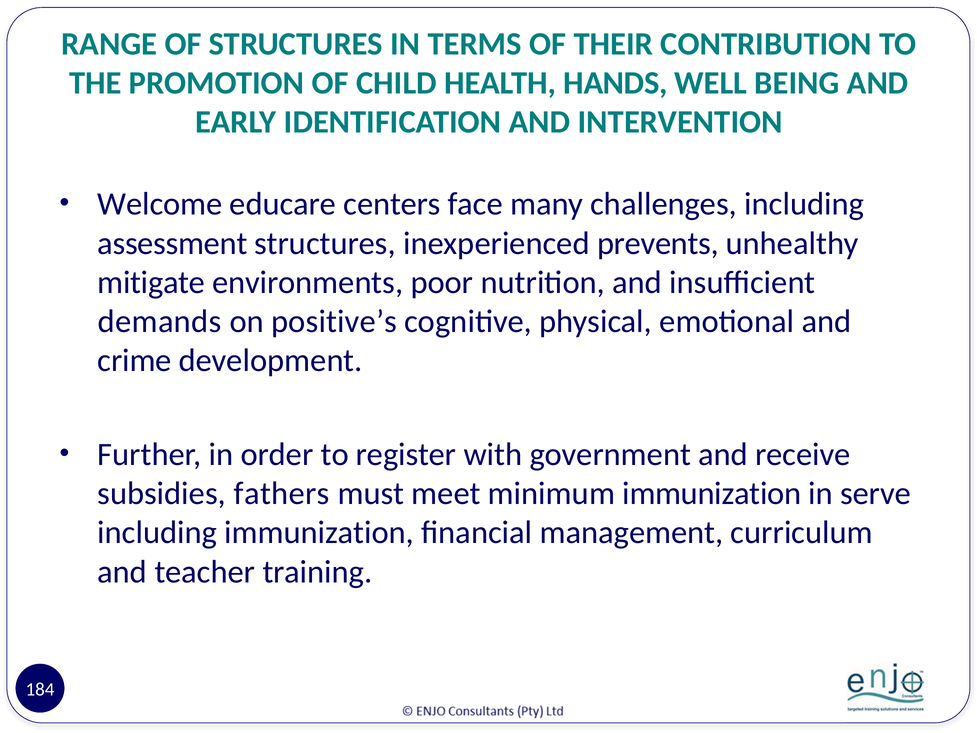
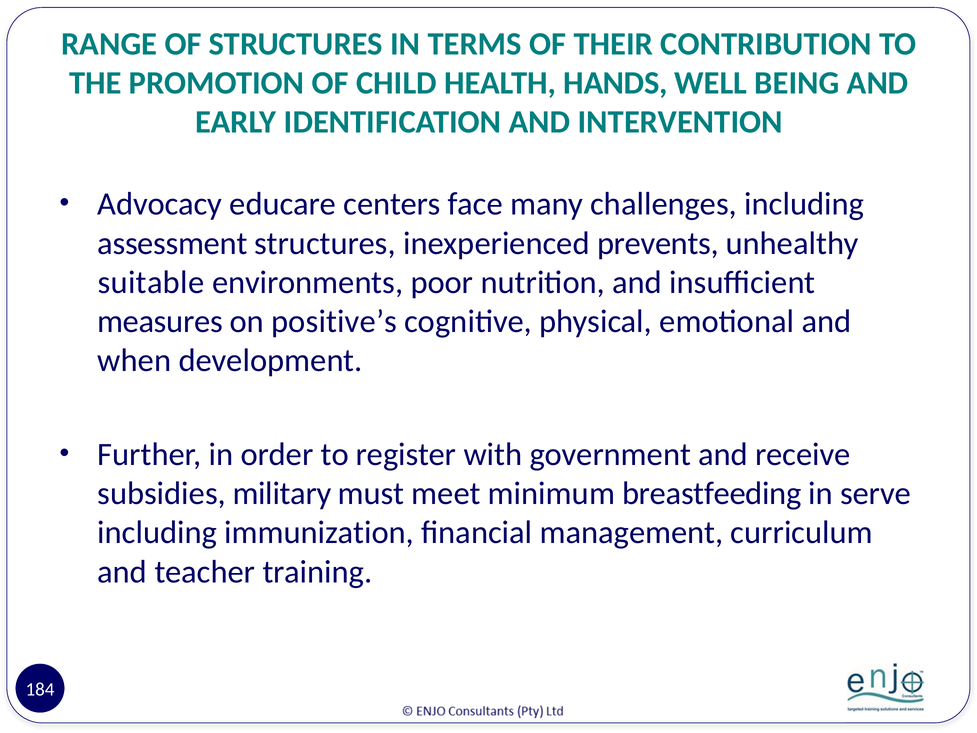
Welcome: Welcome -> Advocacy
mitigate: mitigate -> suitable
demands: demands -> measures
crime: crime -> when
fathers: fathers -> military
minimum immunization: immunization -> breastfeeding
